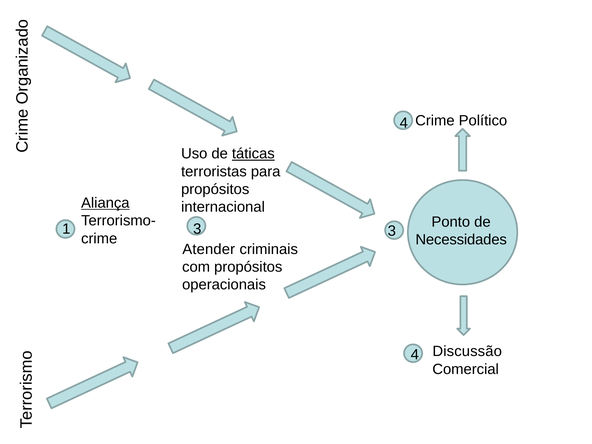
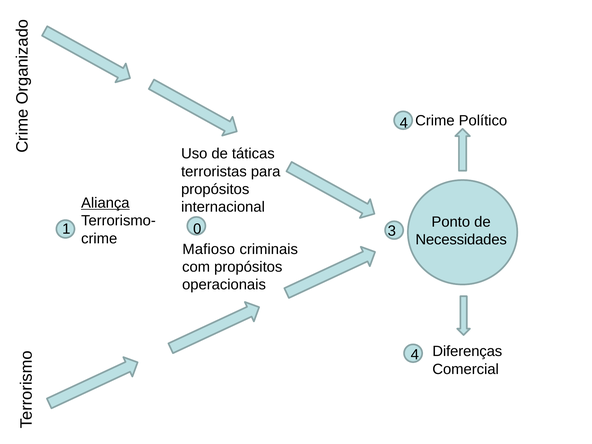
táticas underline: present -> none
1 3: 3 -> 0
Atender: Atender -> Mafioso
Discussão: Discussão -> Diferenças
